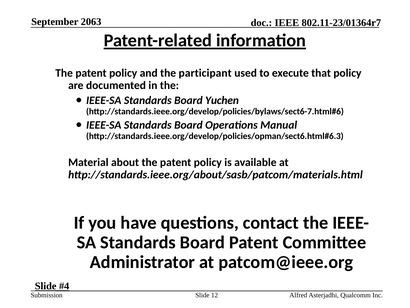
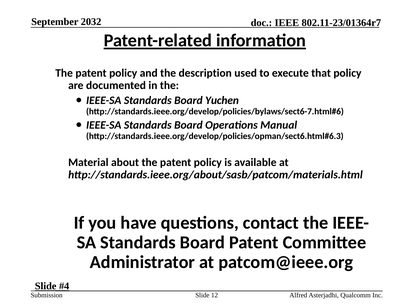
2063: 2063 -> 2032
participant: participant -> description
